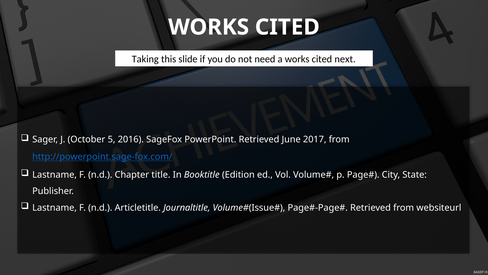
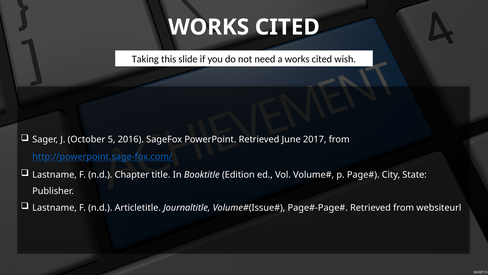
next: next -> wish
